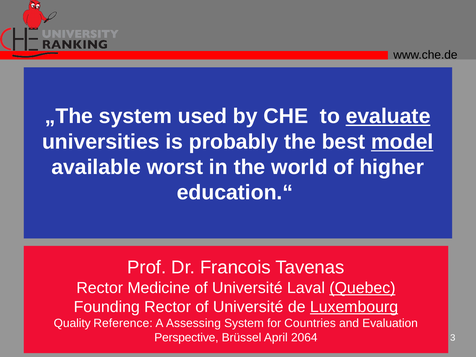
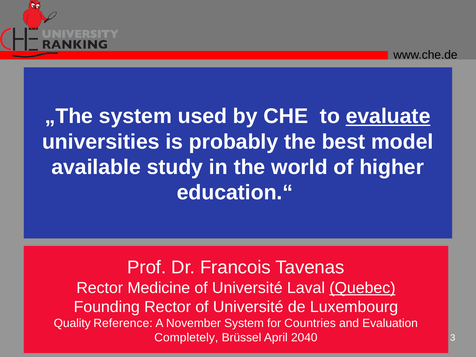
model underline: present -> none
worst: worst -> study
Luxembourg underline: present -> none
Assessing: Assessing -> November
Perspective: Perspective -> Completely
2064: 2064 -> 2040
